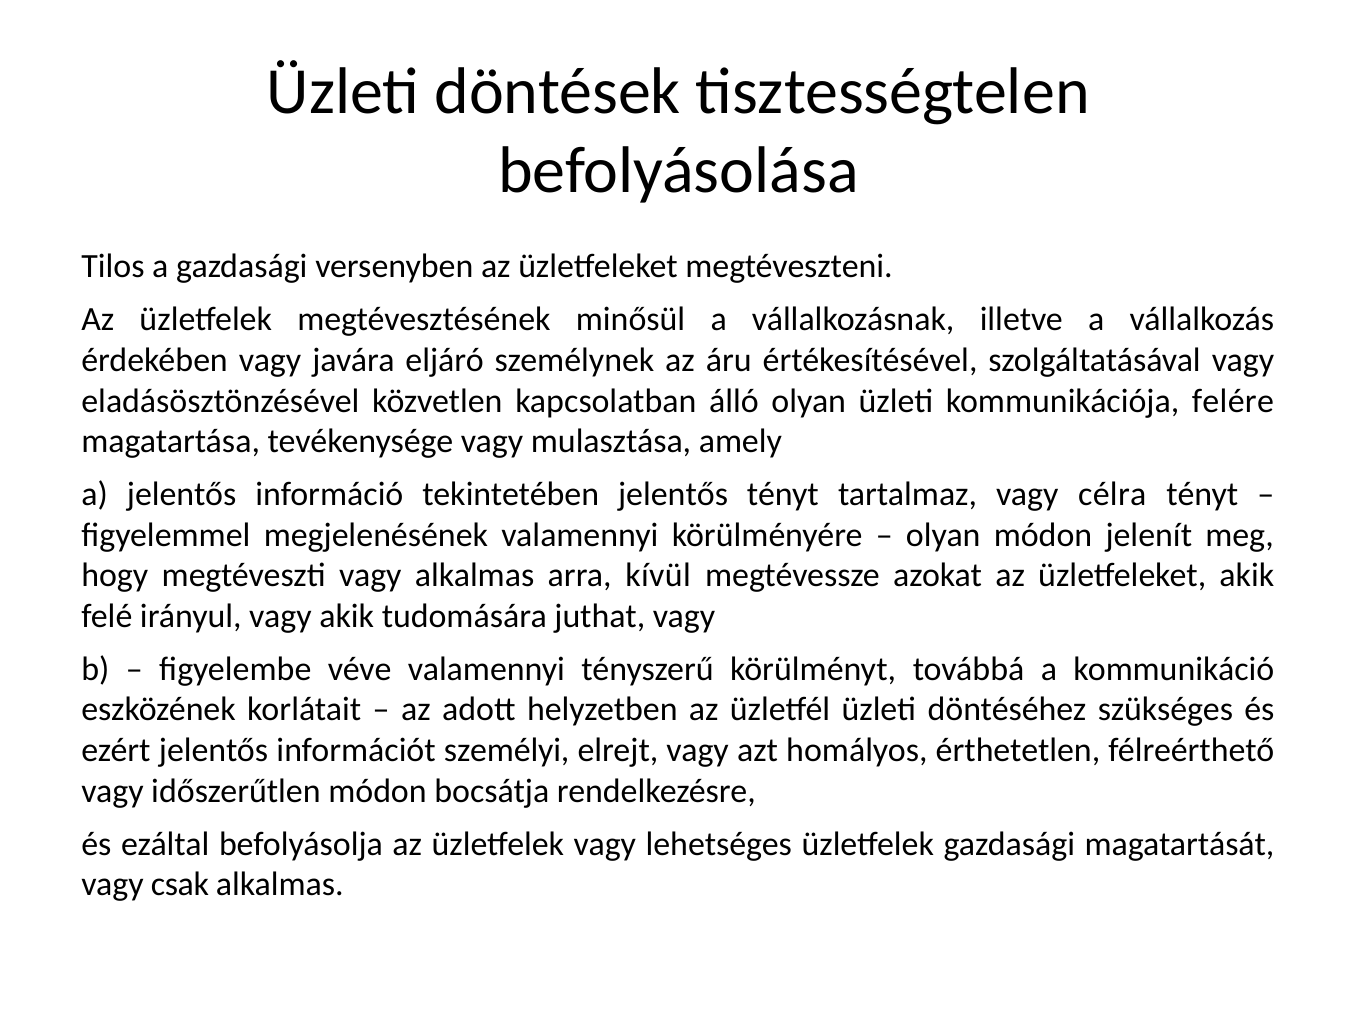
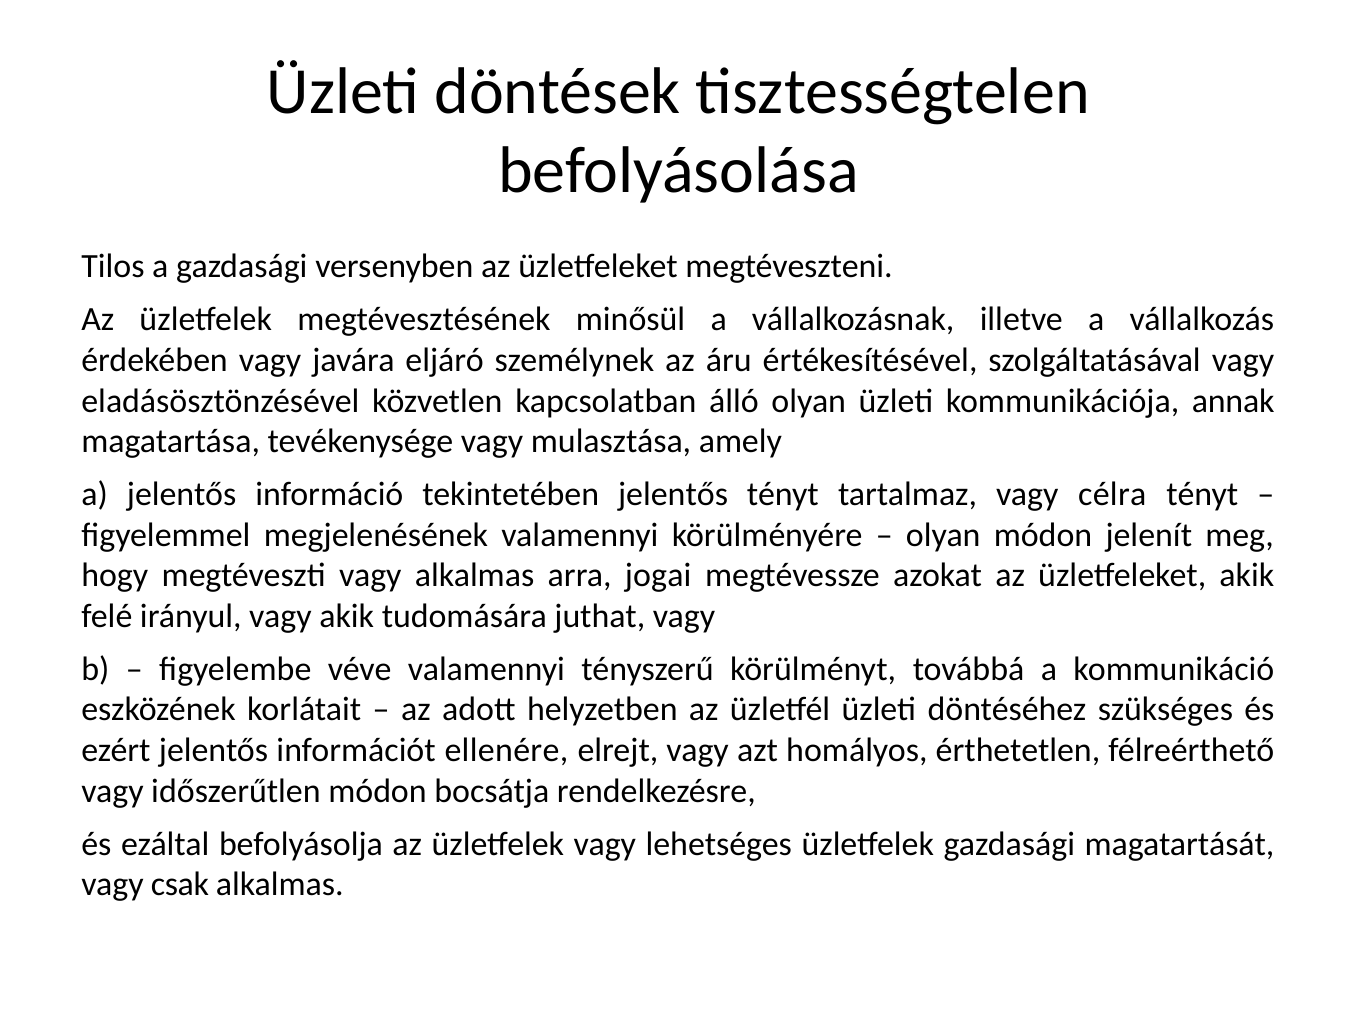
felére: felére -> annak
kívül: kívül -> jogai
személyi: személyi -> ellenére
